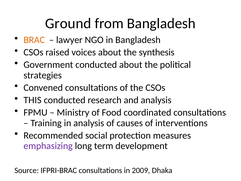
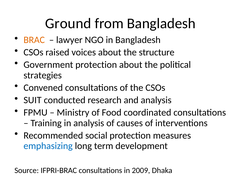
synthesis: synthesis -> structure
Government conducted: conducted -> protection
THIS: THIS -> SUIT
emphasizing colour: purple -> blue
